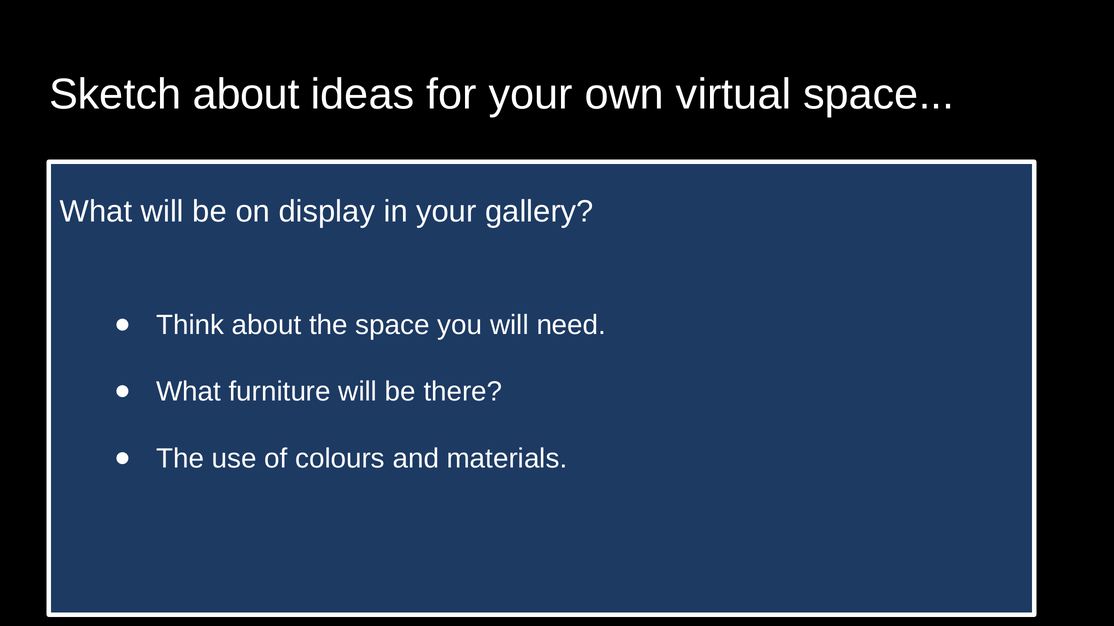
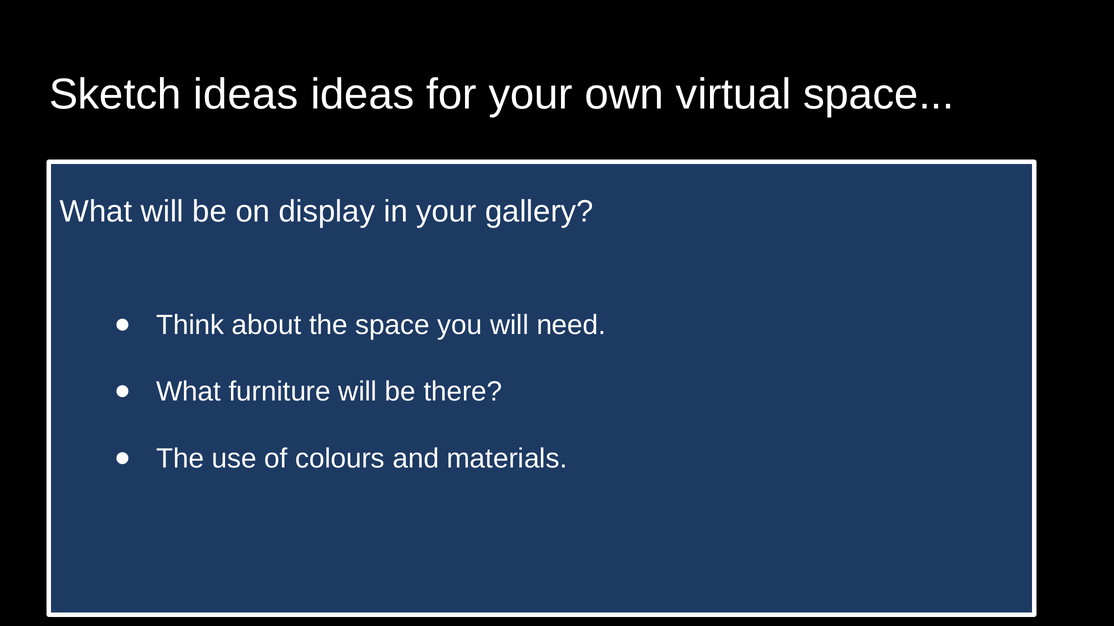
Sketch about: about -> ideas
